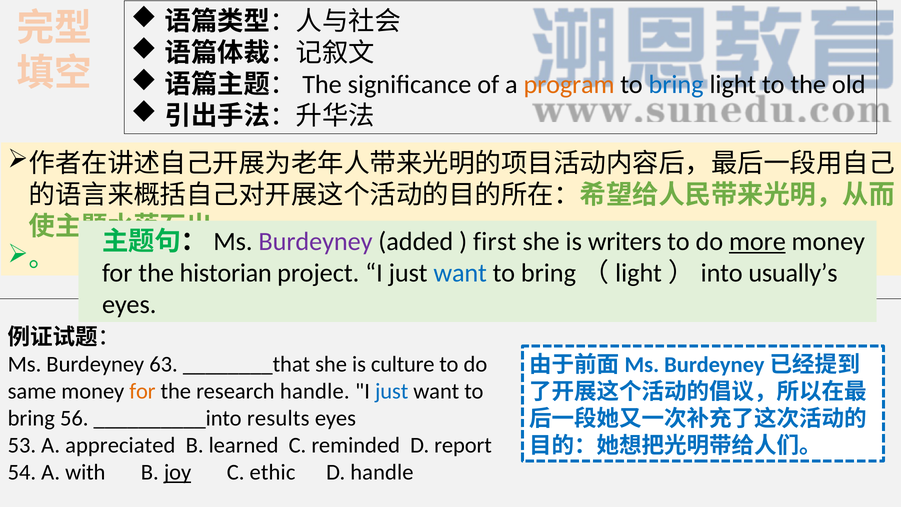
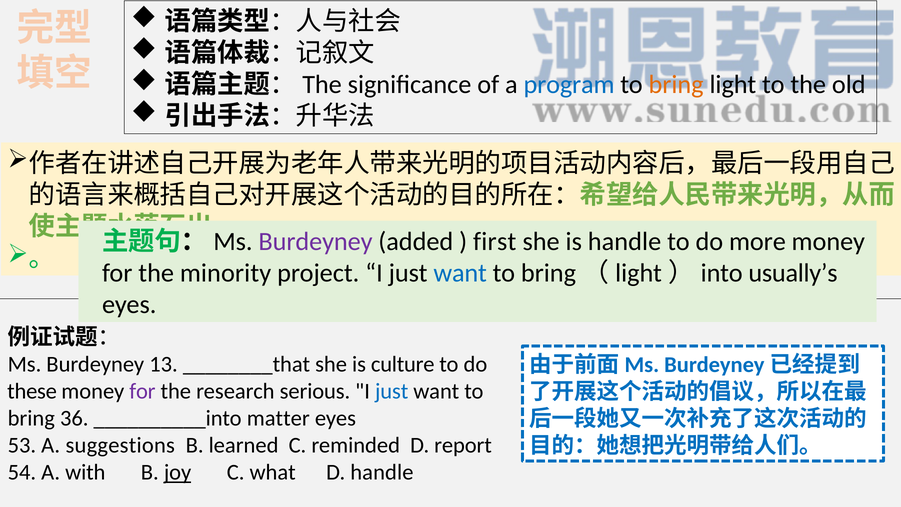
program colour: orange -> blue
bring at (676, 85) colour: blue -> orange
is writers: writers -> handle
more underline: present -> none
historian: historian -> minority
63: 63 -> 13
same: same -> these
for at (142, 391) colour: orange -> purple
research handle: handle -> serious
56: 56 -> 36
results: results -> matter
appreciated: appreciated -> suggestions
ethic: ethic -> what
